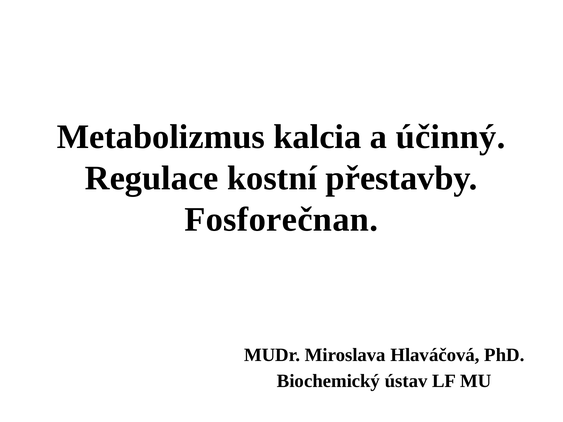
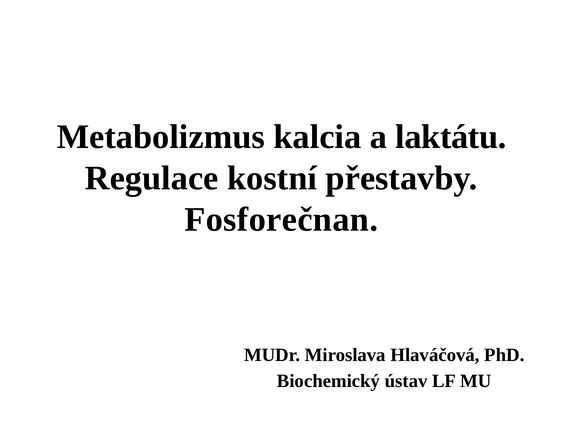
účinný: účinný -> laktátu
